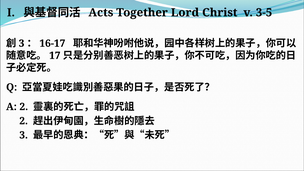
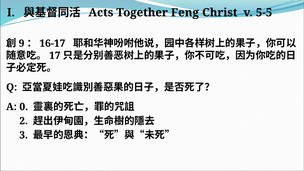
Lord: Lord -> Feng
3-5: 3-5 -> 5-5
3 at (22, 43): 3 -> 9
A 2: 2 -> 0
